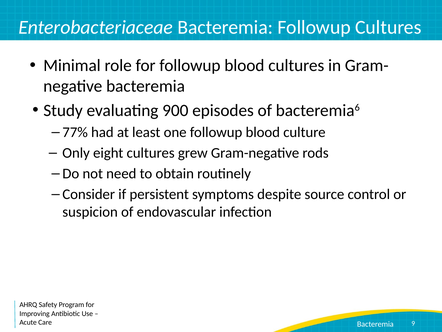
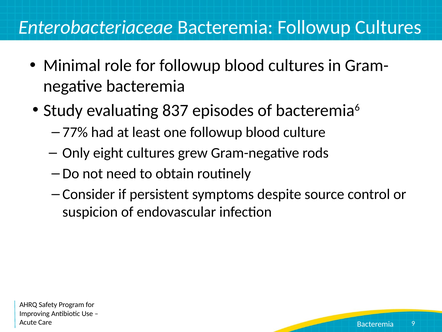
900: 900 -> 837
